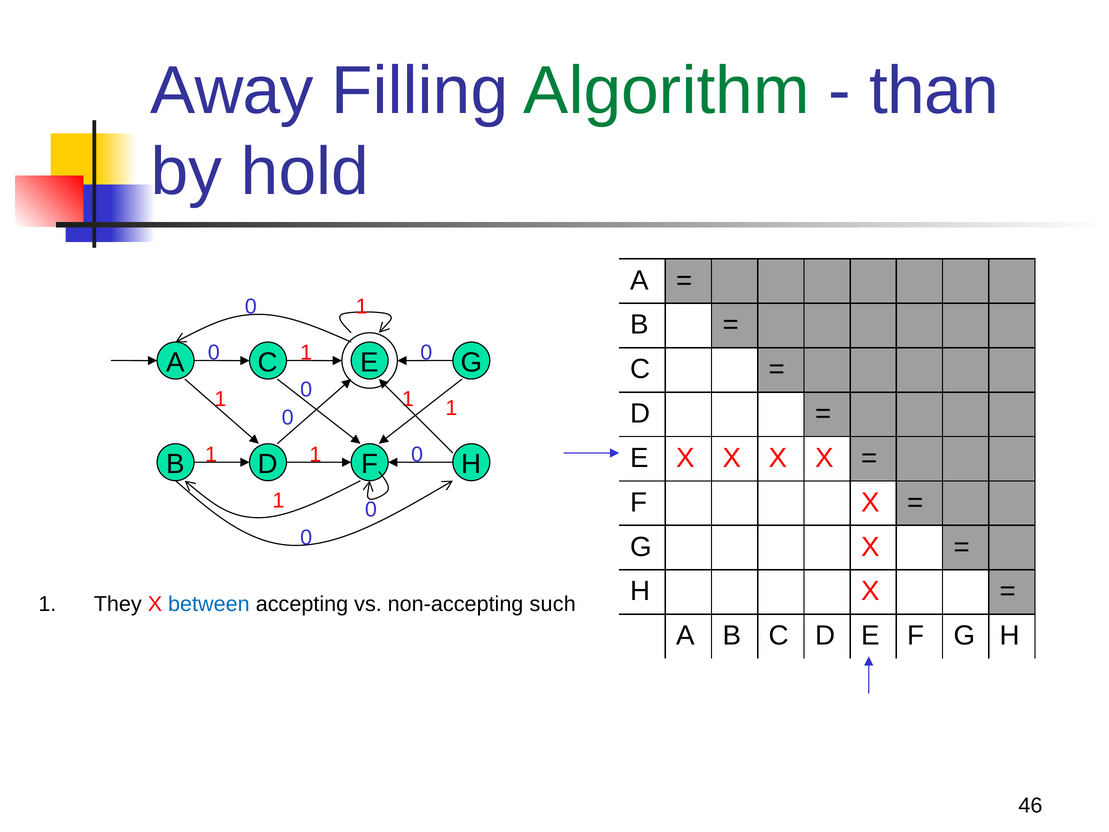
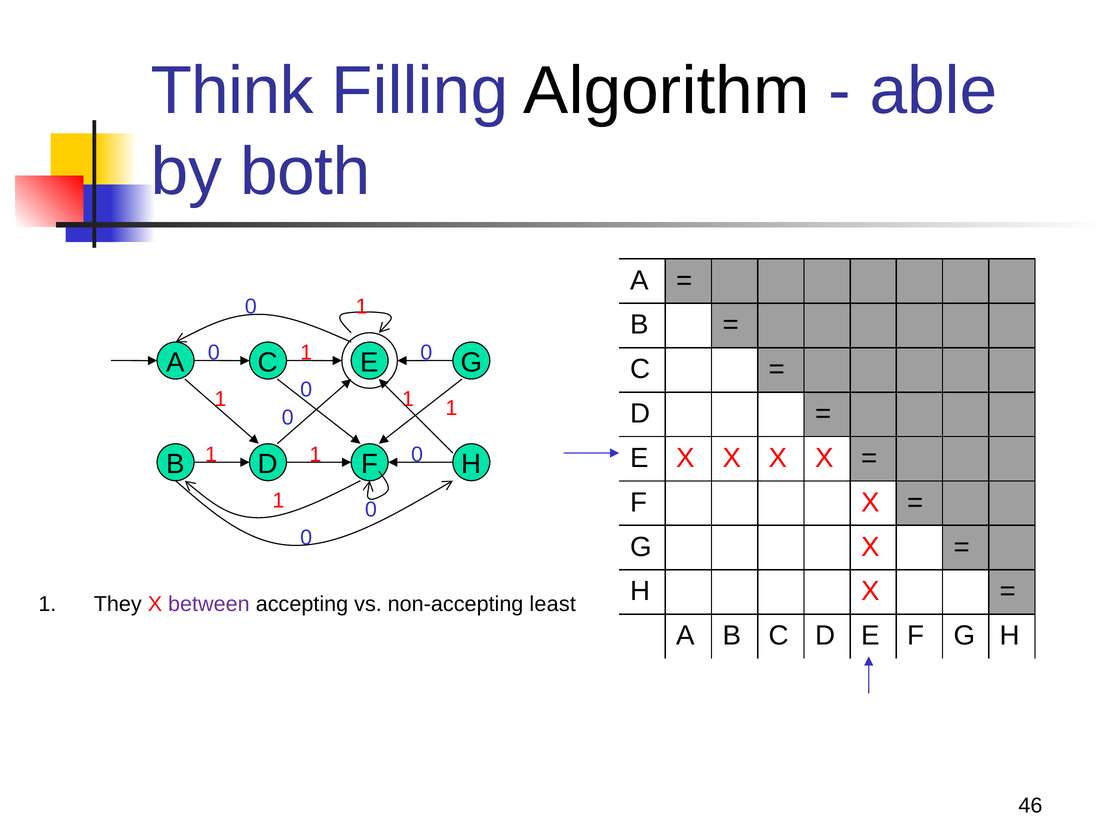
Away: Away -> Think
Algorithm colour: green -> black
than: than -> able
hold: hold -> both
between colour: blue -> purple
such: such -> least
